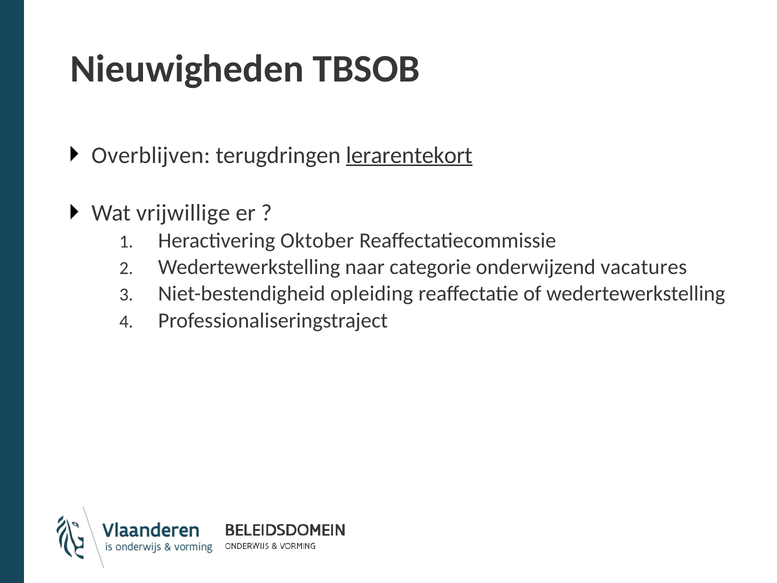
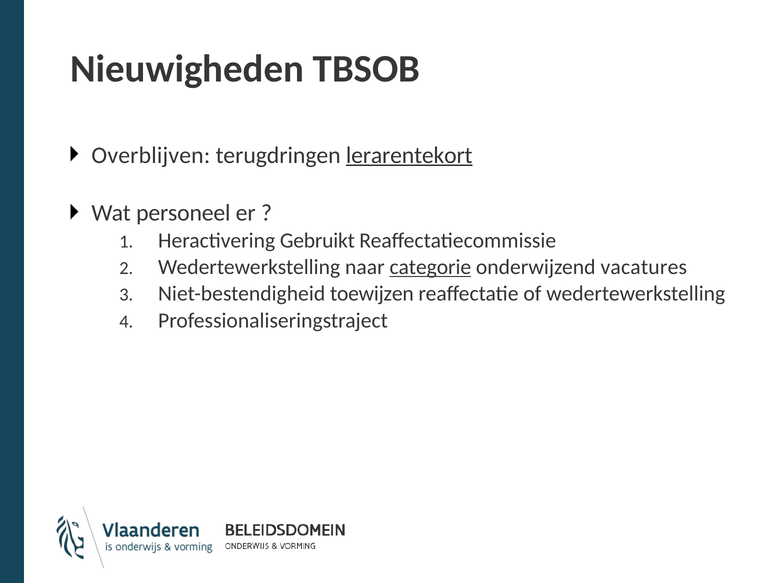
vrijwillige: vrijwillige -> personeel
Oktober: Oktober -> Gebruikt
categorie underline: none -> present
opleiding: opleiding -> toewijzen
